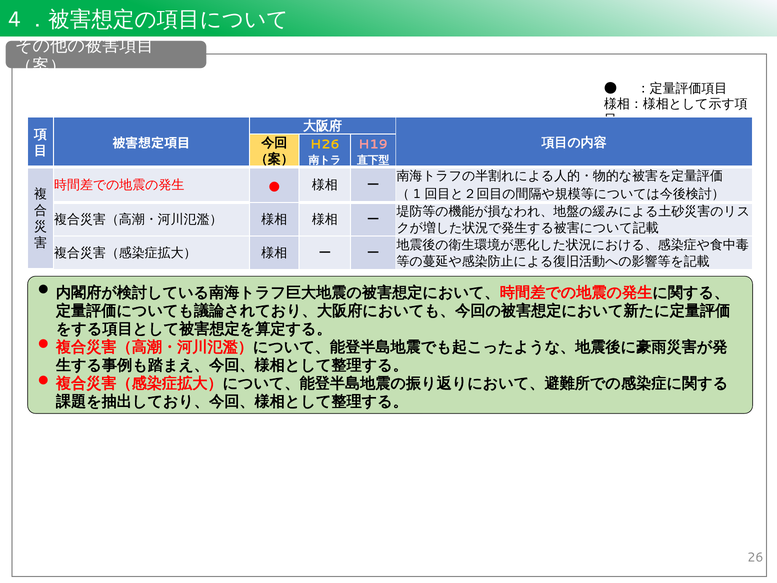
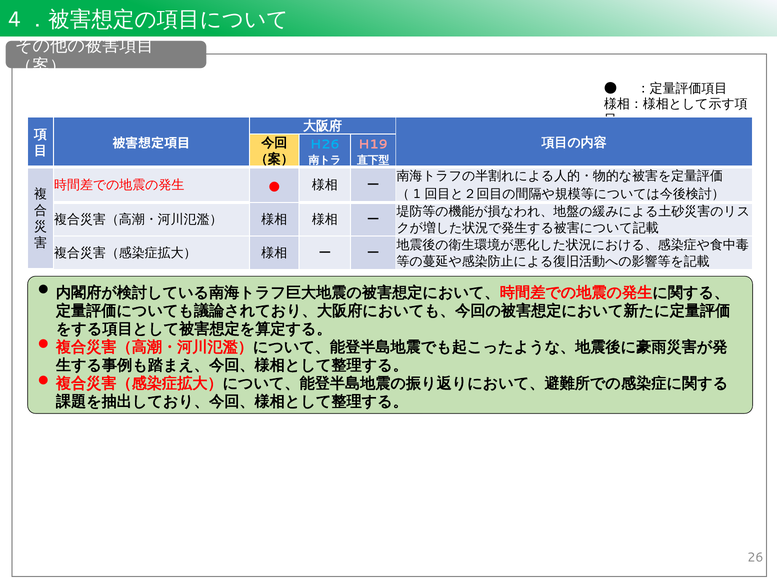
H26 colour: yellow -> light blue
